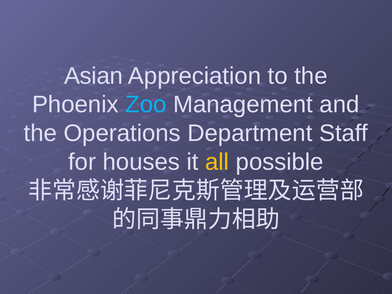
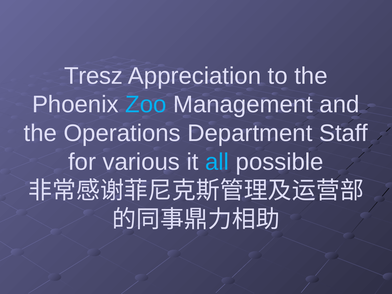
Asian: Asian -> Tresz
houses: houses -> various
all colour: yellow -> light blue
